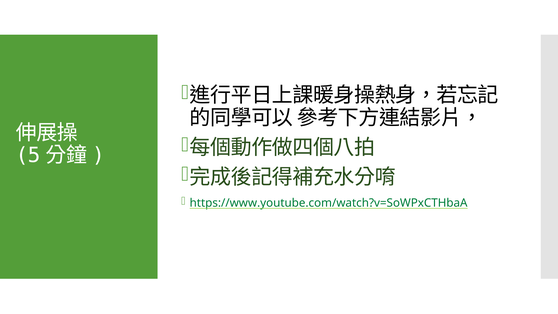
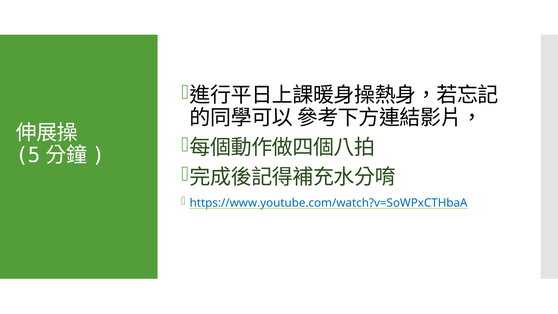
https://www.youtube.com/watch?v=SoWPxCTHbaA colour: green -> blue
